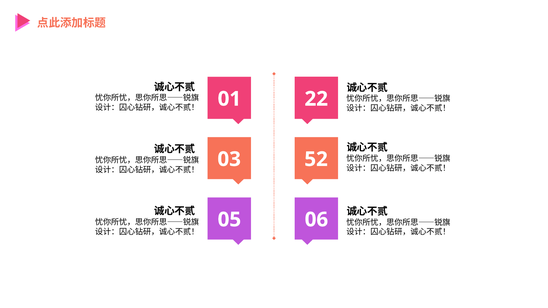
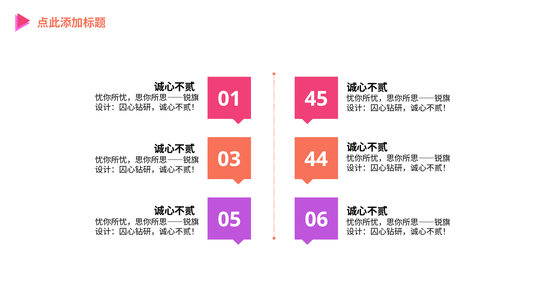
22: 22 -> 45
52: 52 -> 44
